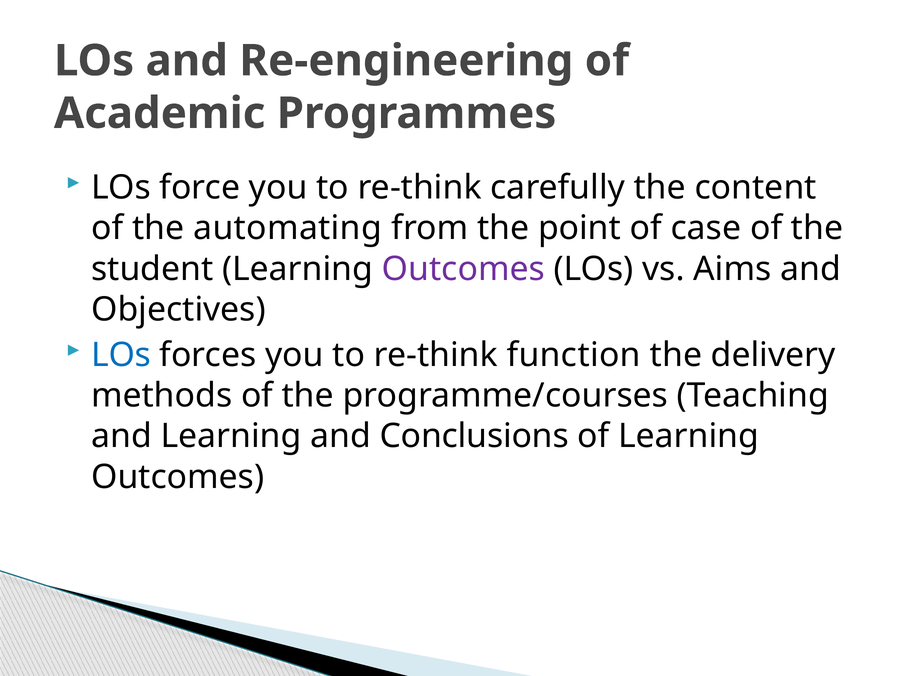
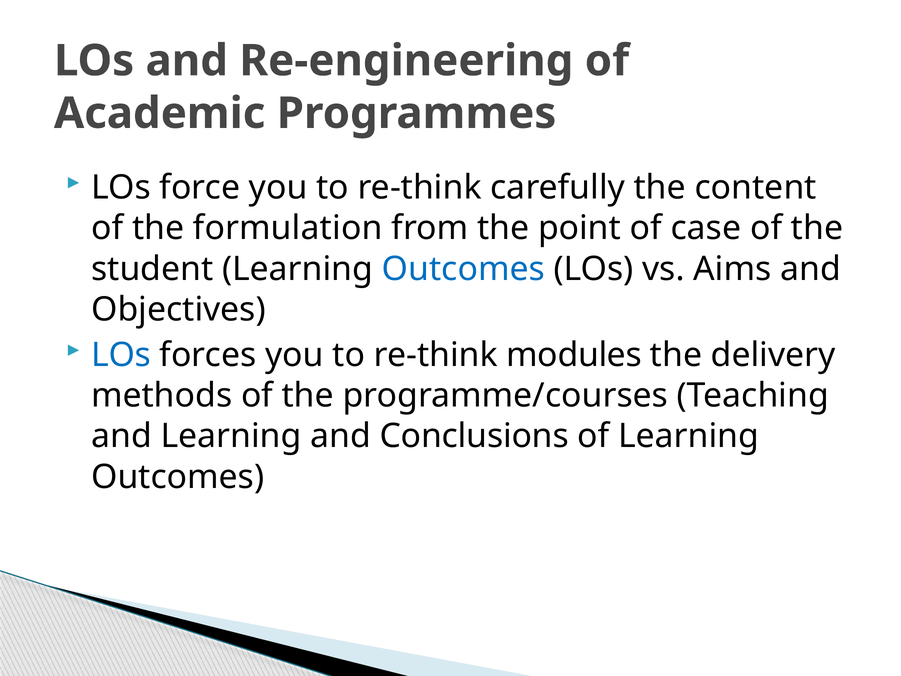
automating: automating -> formulation
Outcomes at (463, 269) colour: purple -> blue
function: function -> modules
